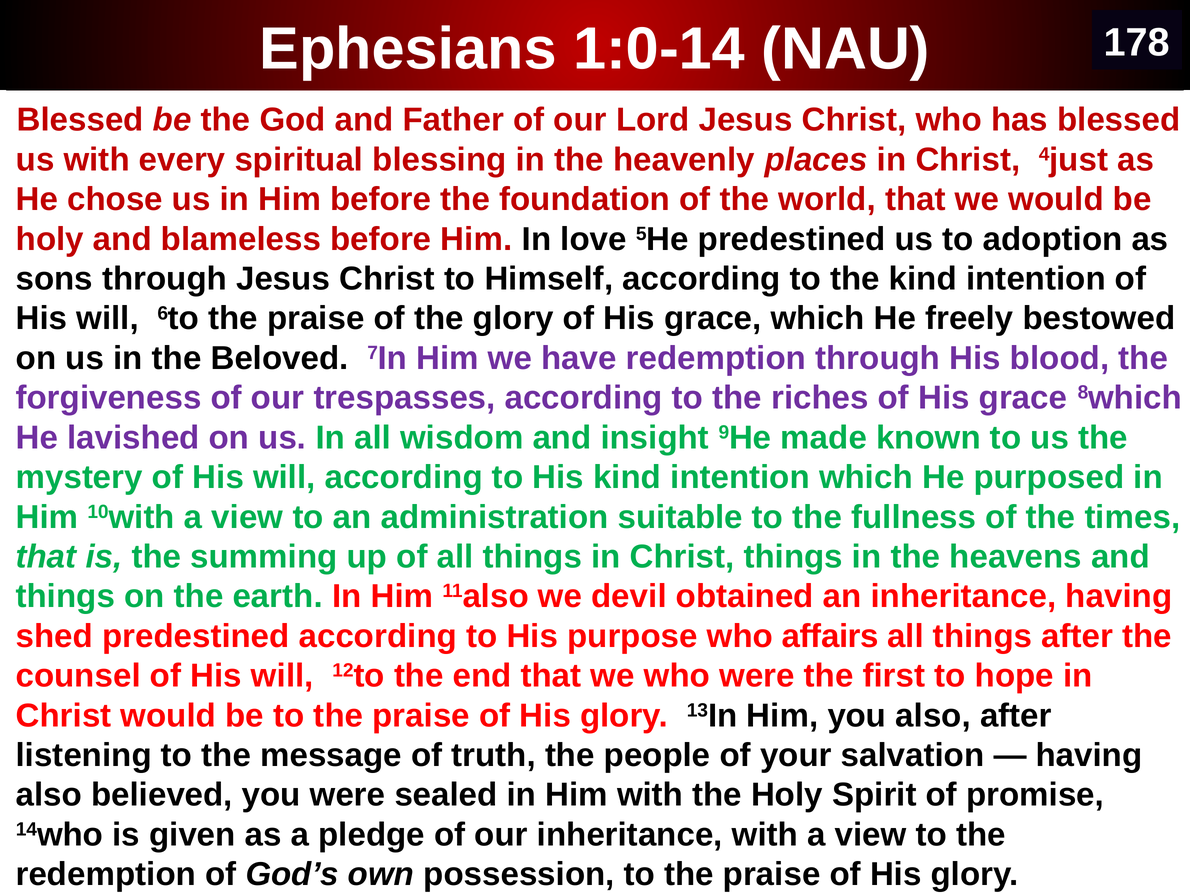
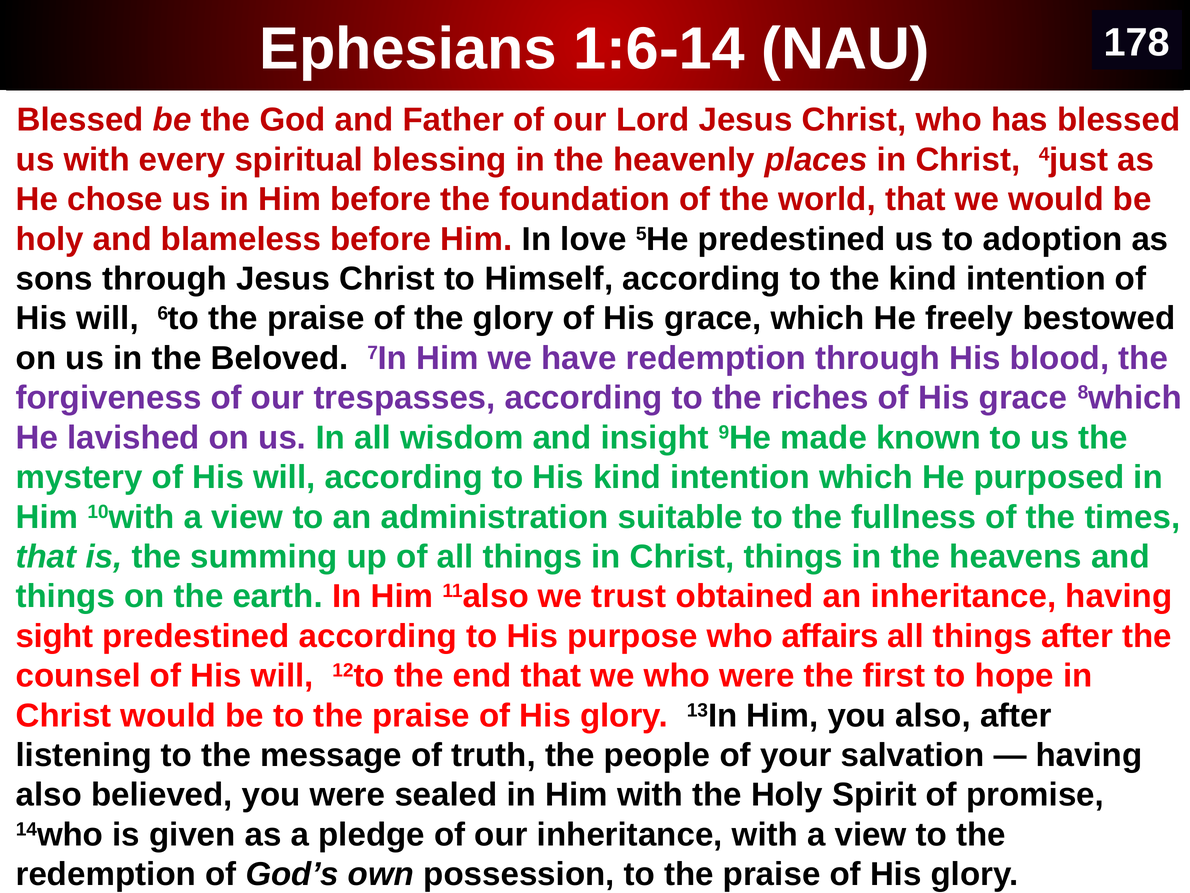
1:0-14: 1:0-14 -> 1:6-14
devil: devil -> trust
shed: shed -> sight
